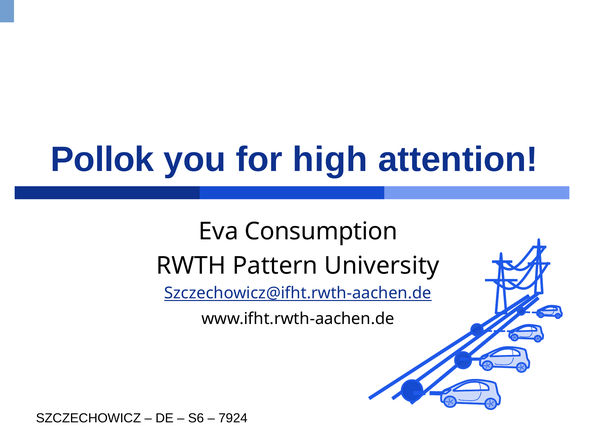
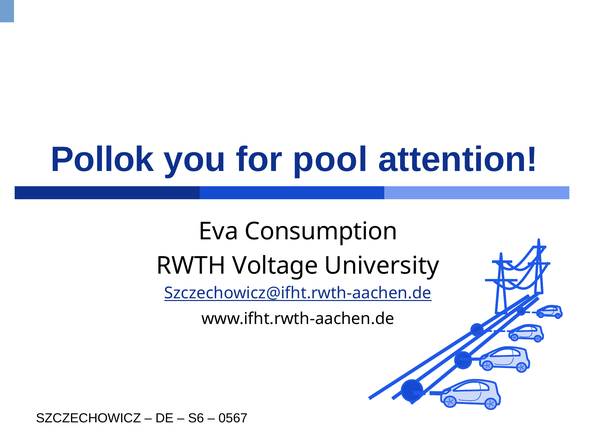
high: high -> pool
Pattern: Pattern -> Voltage
7924: 7924 -> 0567
